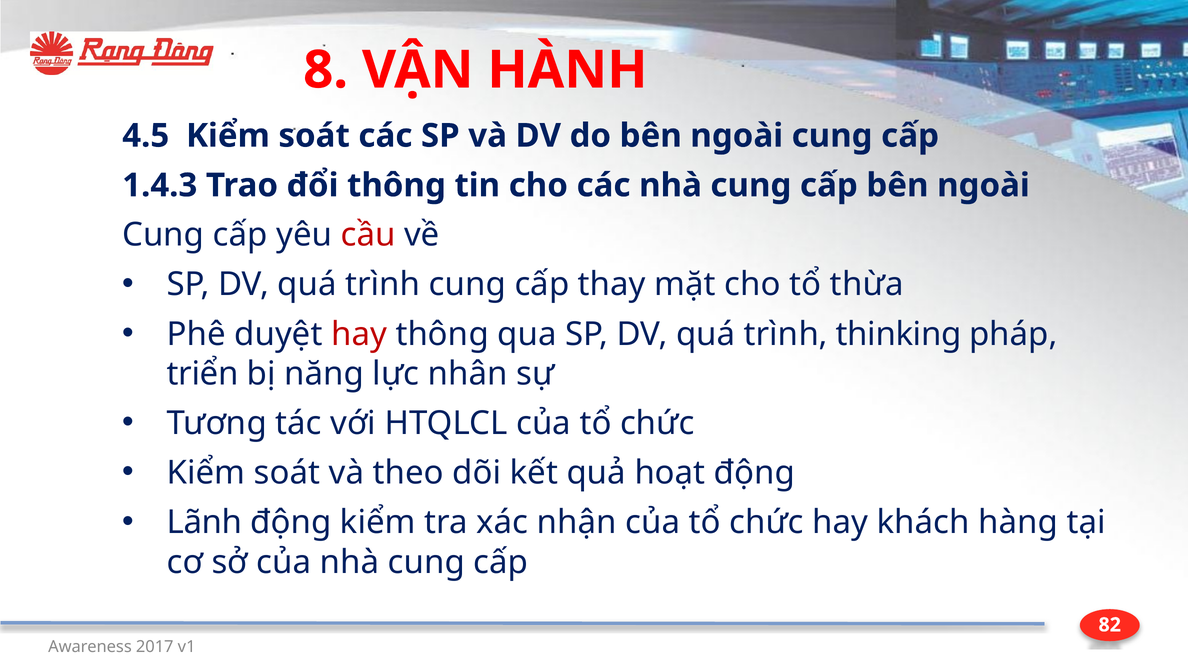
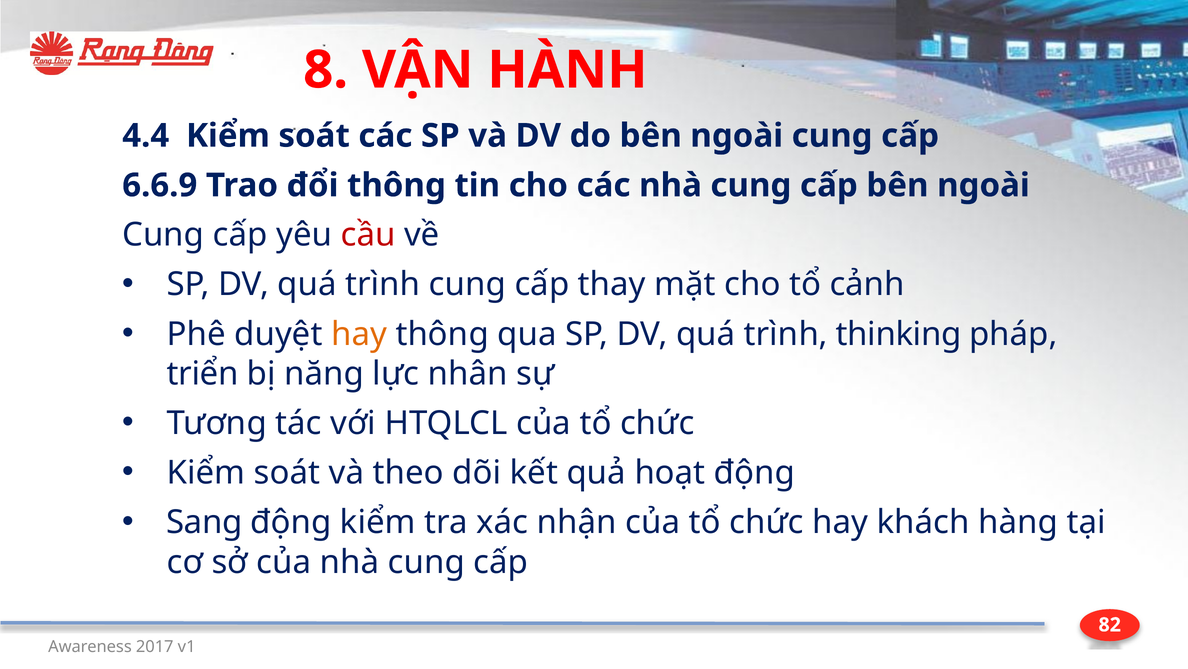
4.5: 4.5 -> 4.4
1.4.3: 1.4.3 -> 6.6.9
thừa: thừa -> cảnh
hay at (359, 334) colour: red -> orange
Lãnh: Lãnh -> Sang
